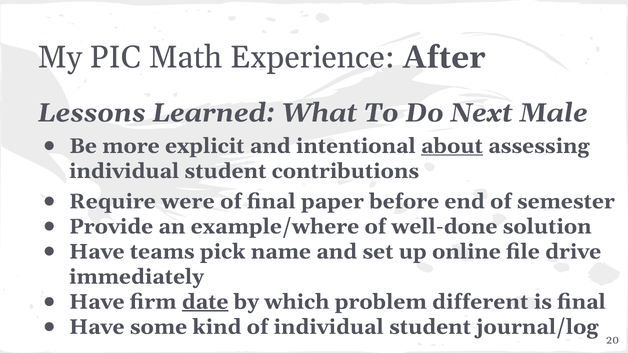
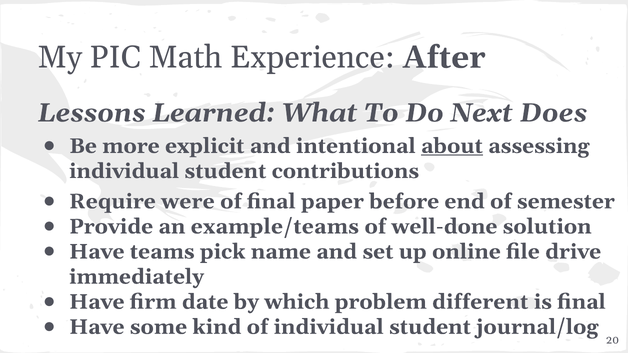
Male: Male -> Does
example/where: example/where -> example/teams
date underline: present -> none
